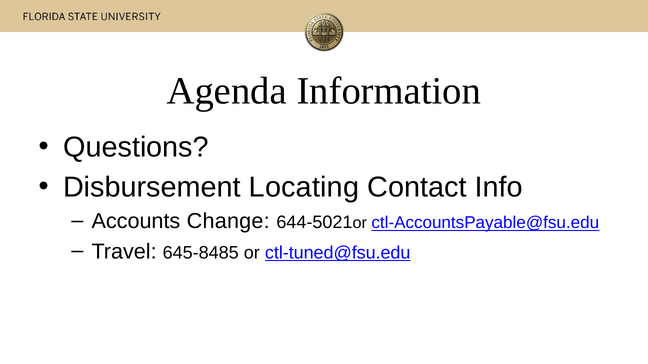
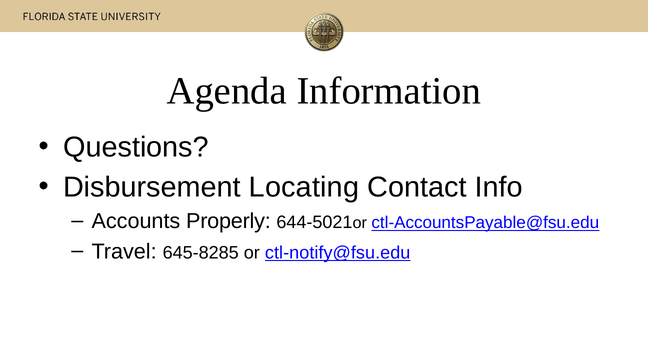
Change: Change -> Properly
645-8485: 645-8485 -> 645-8285
ctl-tuned@fsu.edu: ctl-tuned@fsu.edu -> ctl-notify@fsu.edu
